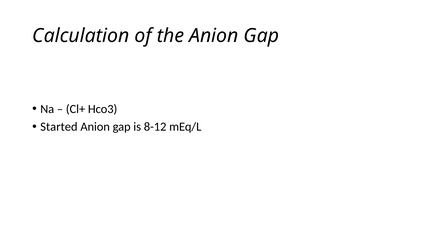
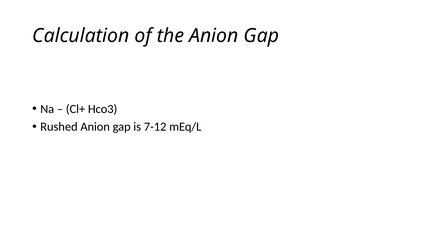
Started: Started -> Rushed
8-12: 8-12 -> 7-12
